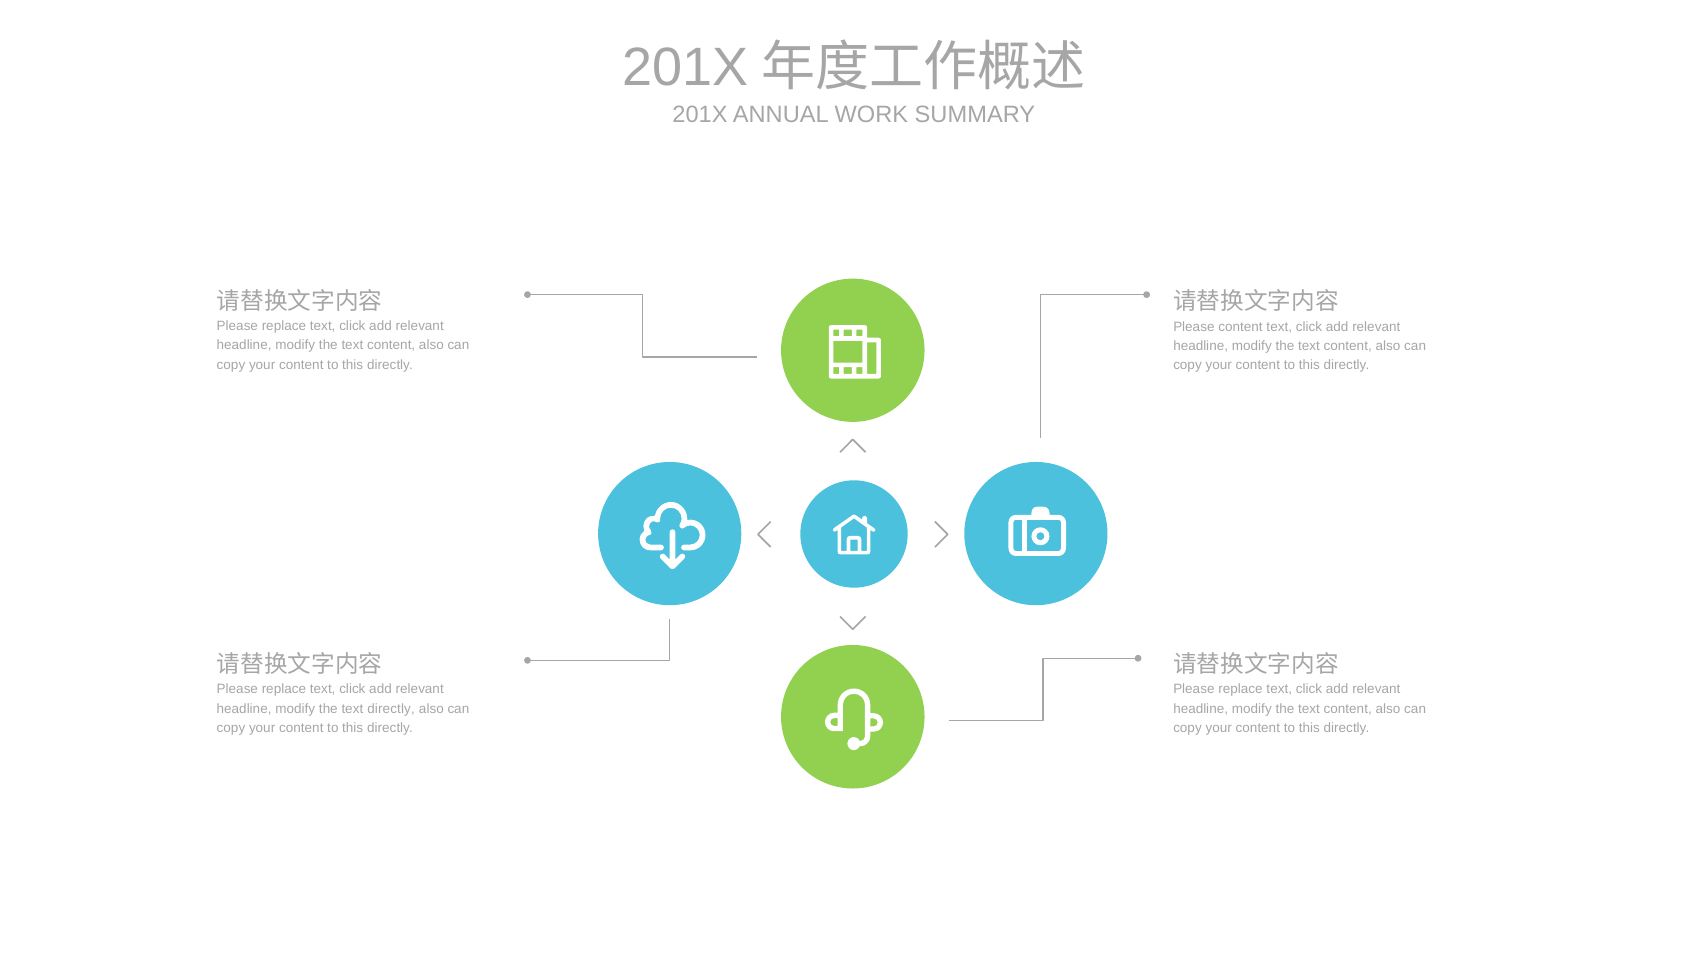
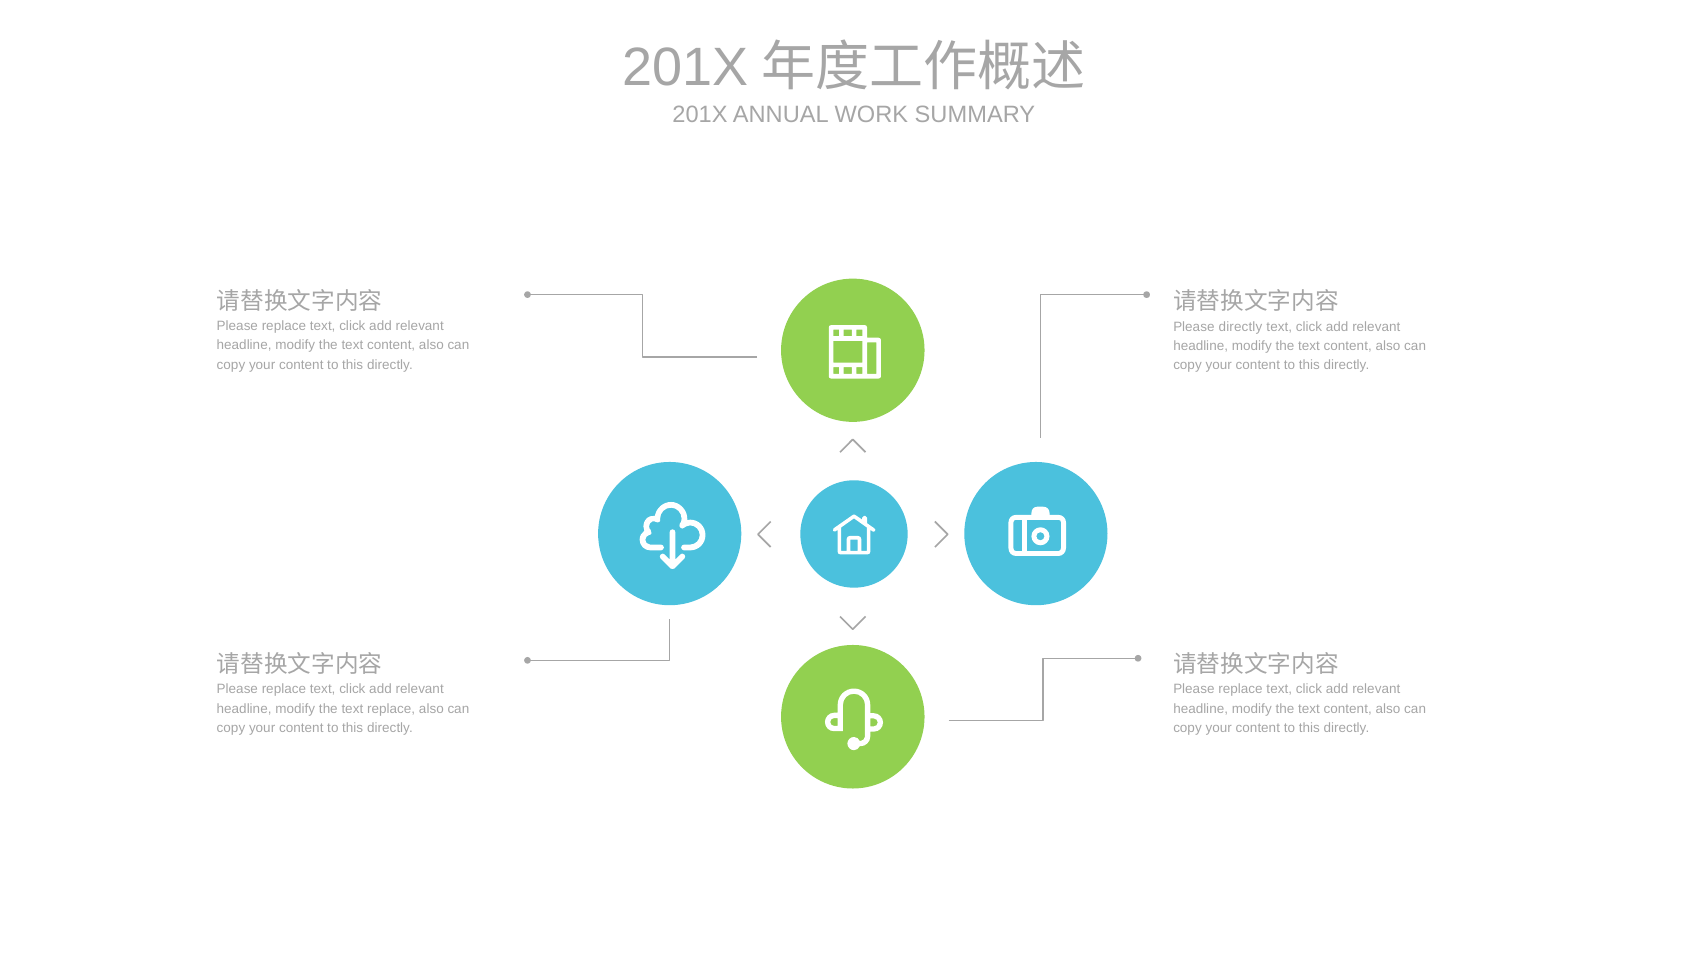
Please content: content -> directly
text directly: directly -> replace
